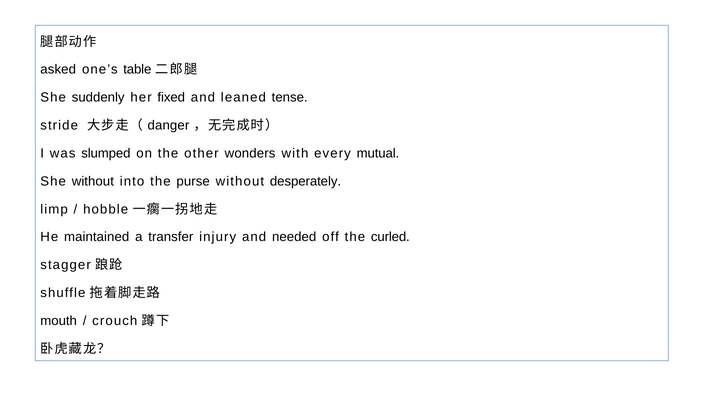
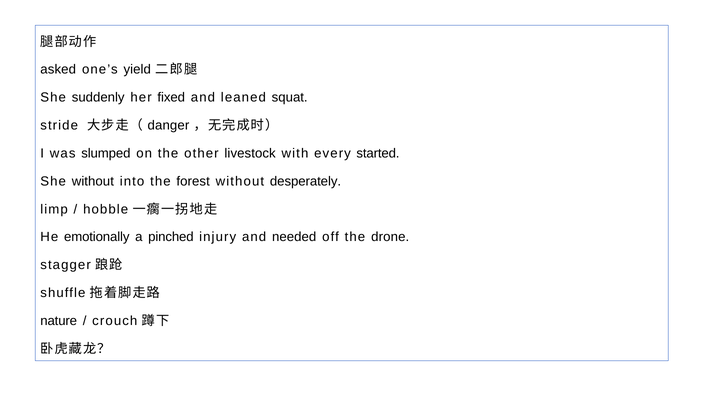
table: table -> yield
tense: tense -> squat
wonders: wonders -> livestock
mutual: mutual -> started
purse: purse -> forest
maintained: maintained -> emotionally
transfer: transfer -> pinched
curled: curled -> drone
mouth: mouth -> nature
